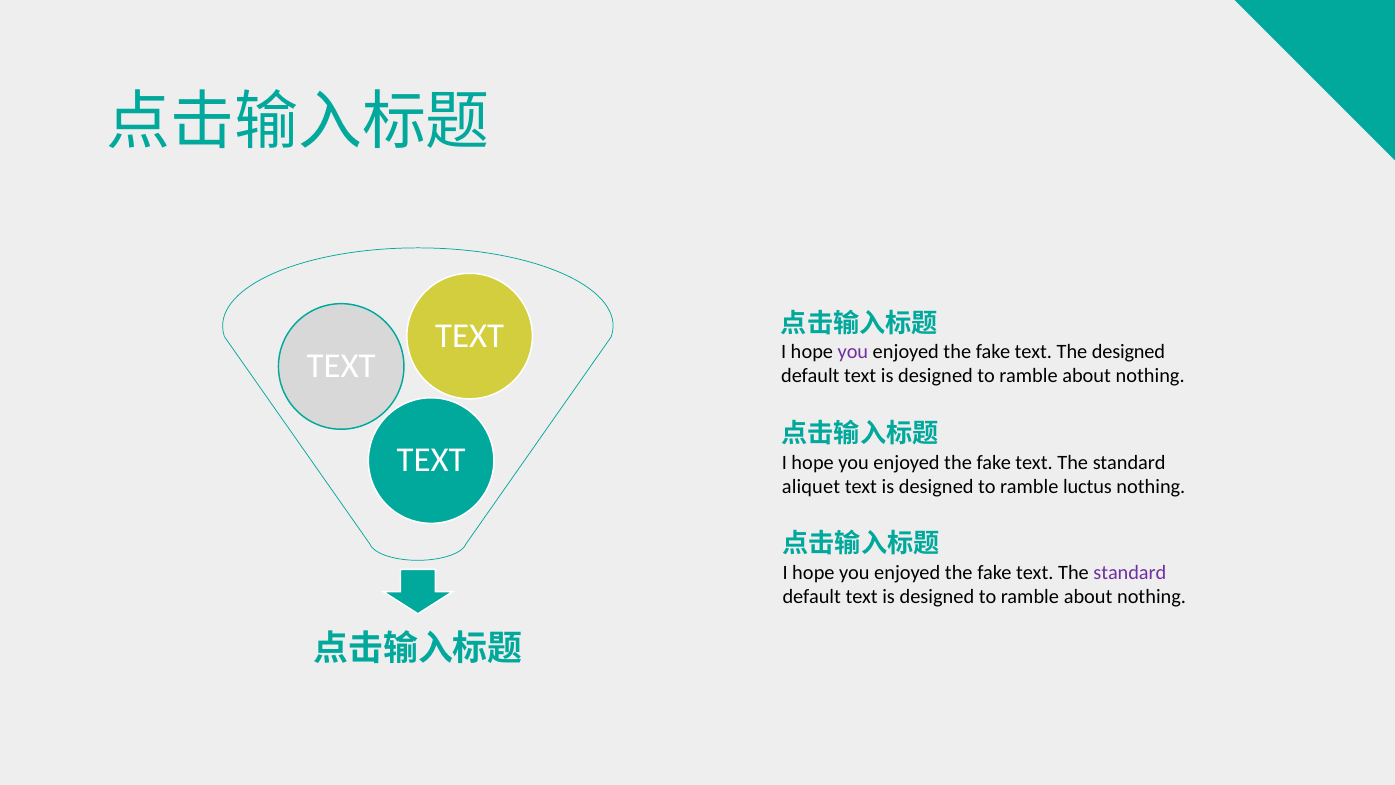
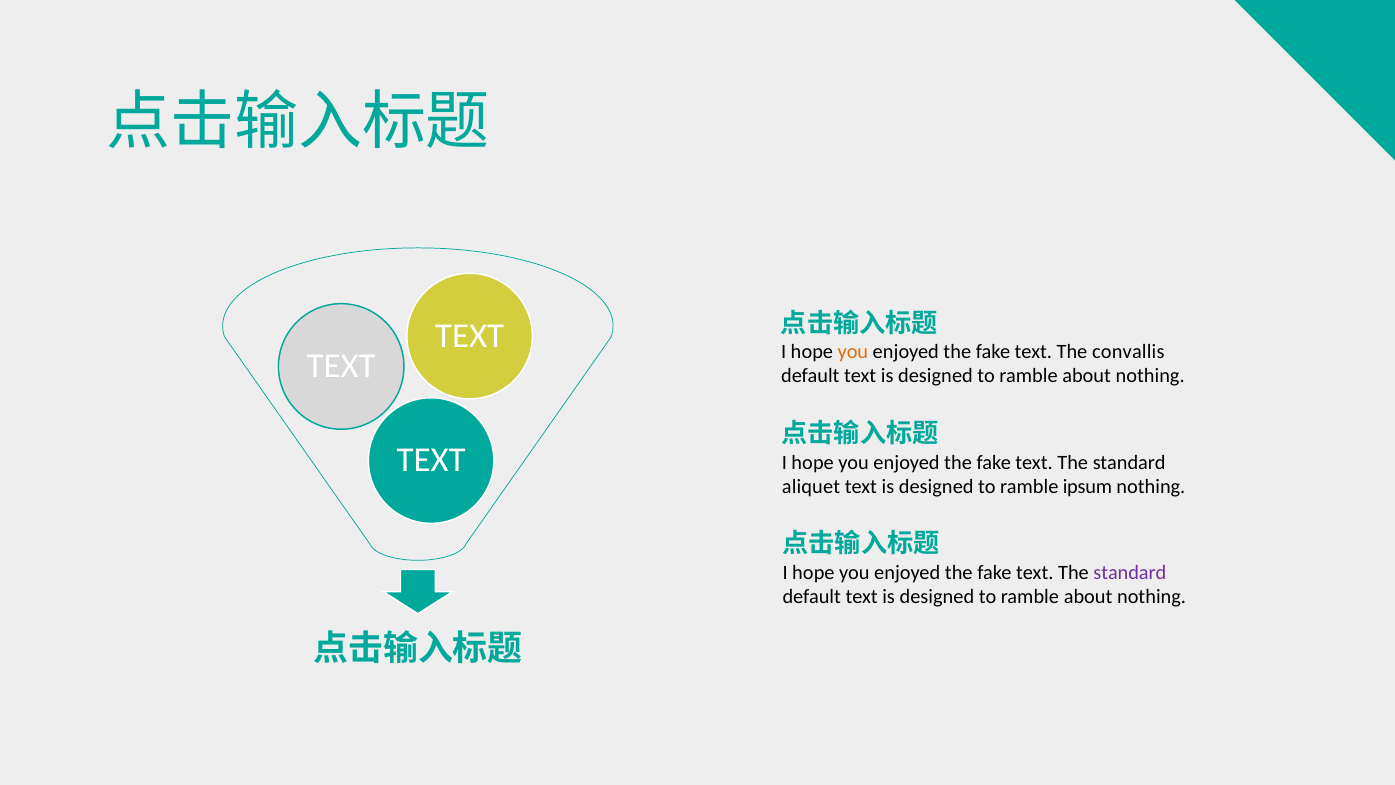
you at (853, 352) colour: purple -> orange
The designed: designed -> convallis
luctus: luctus -> ipsum
